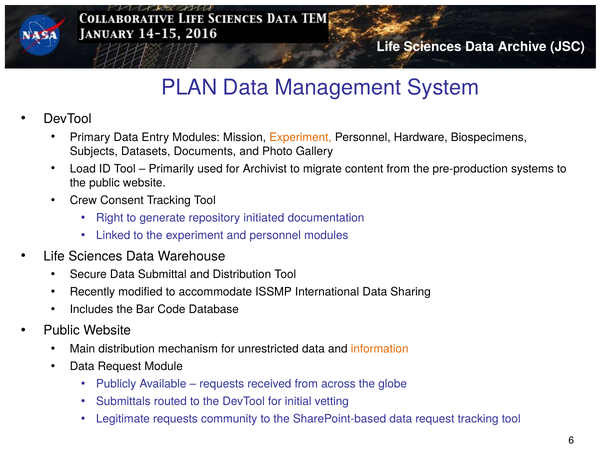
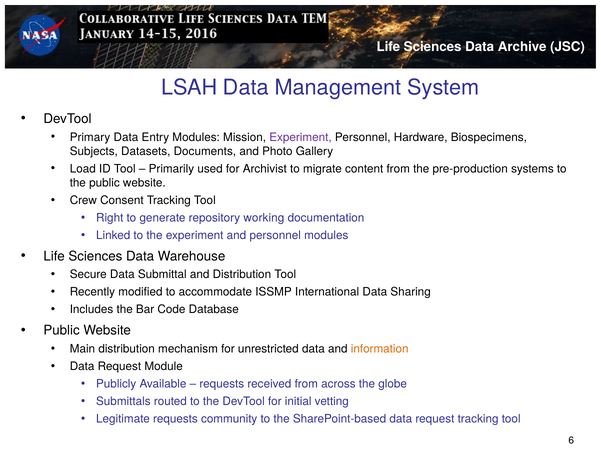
PLAN: PLAN -> LSAH
Experiment at (300, 137) colour: orange -> purple
initiated: initiated -> working
